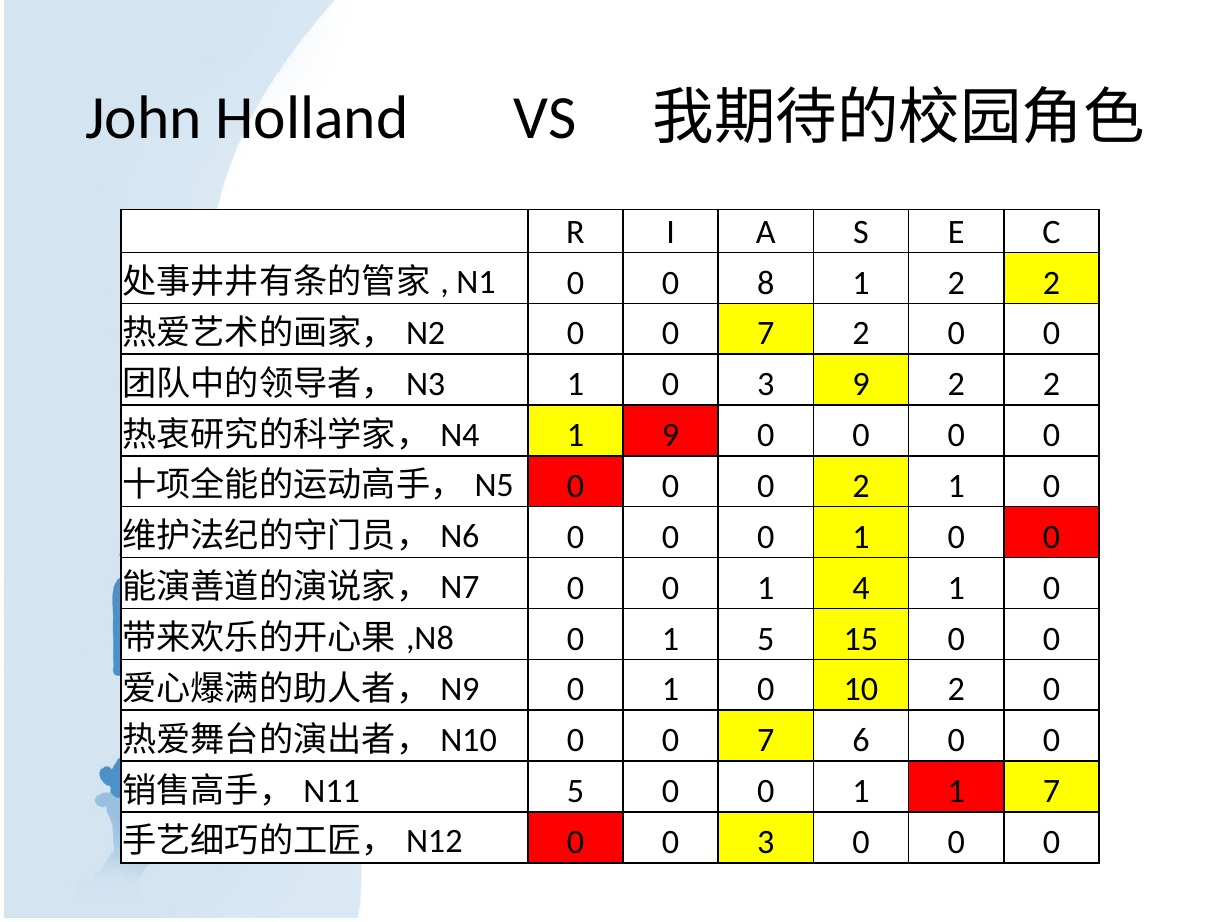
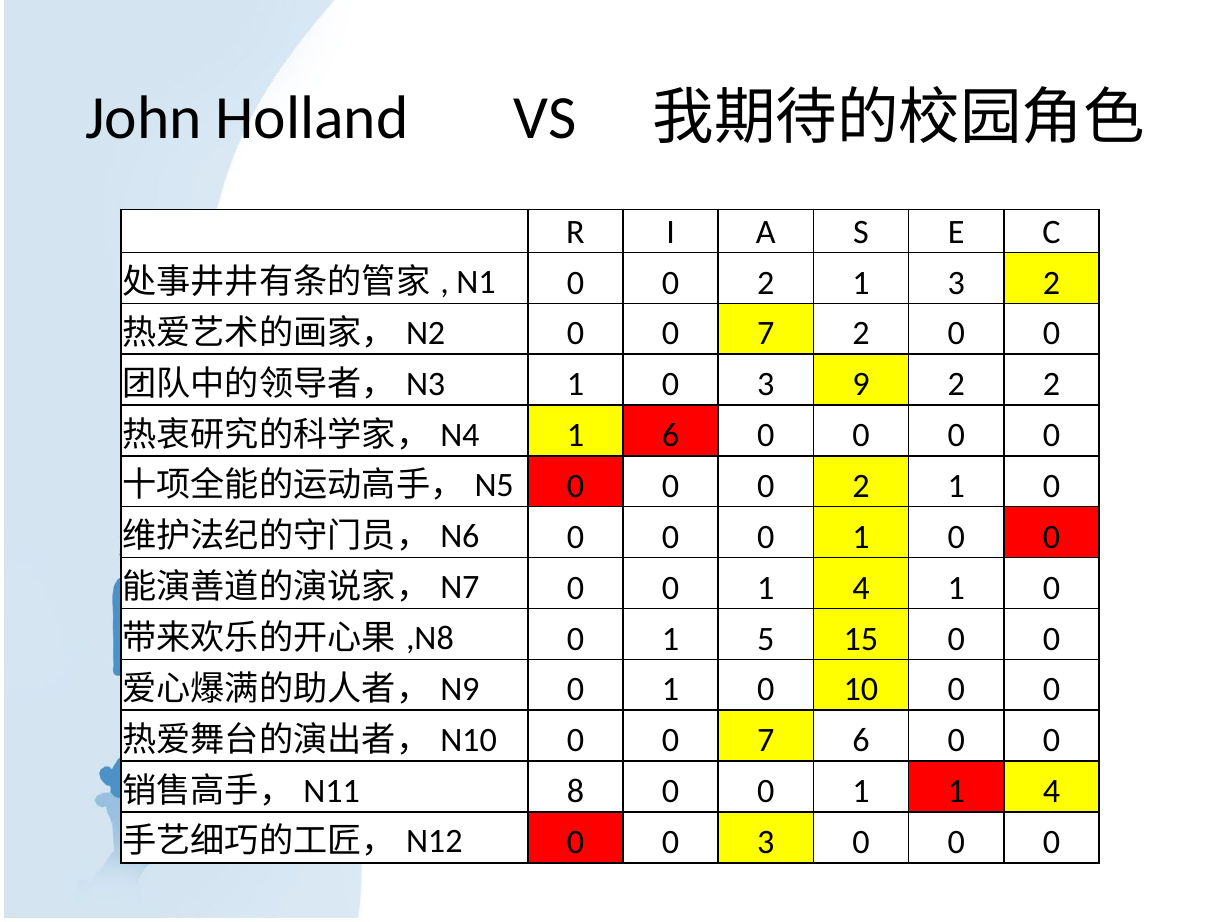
N1 0 0 8: 8 -> 2
1 2: 2 -> 3
1 9: 9 -> 6
10 2: 2 -> 0
5 at (575, 792): 5 -> 8
1 1 7: 7 -> 4
